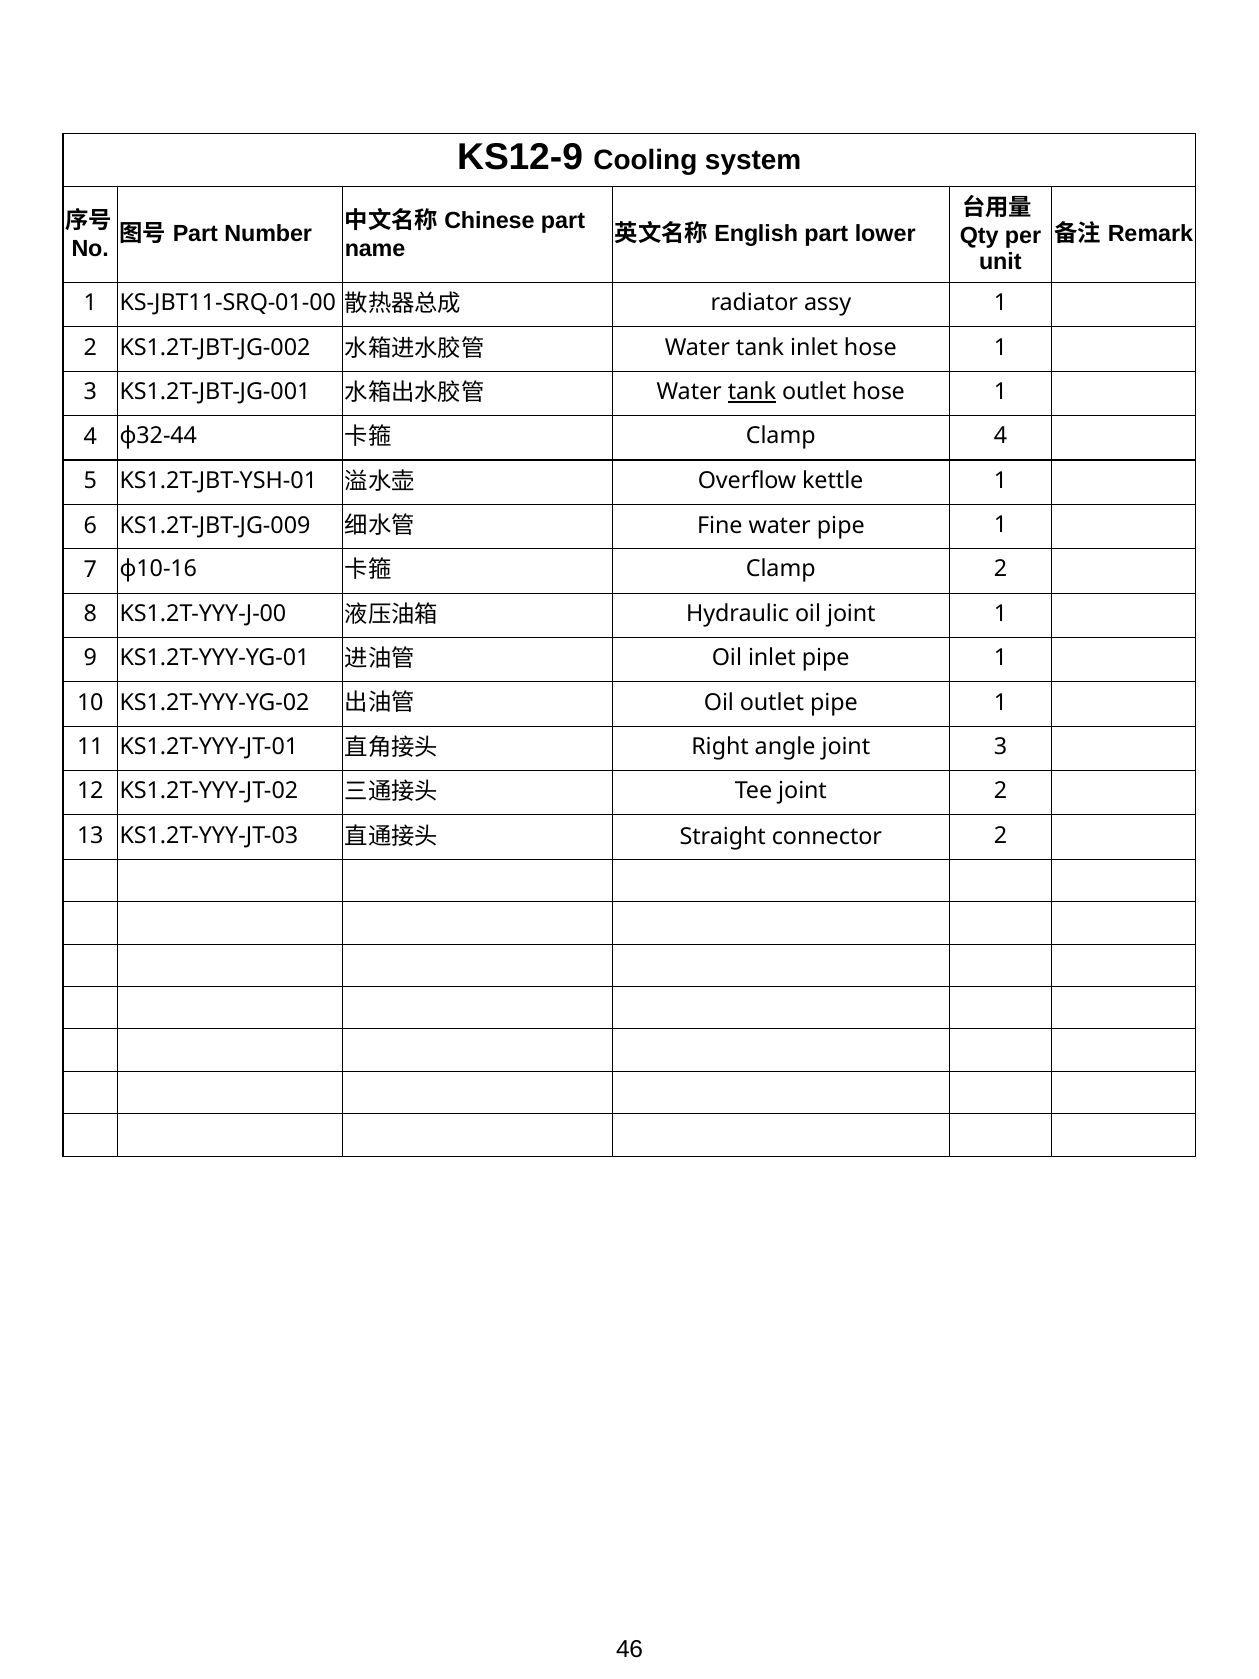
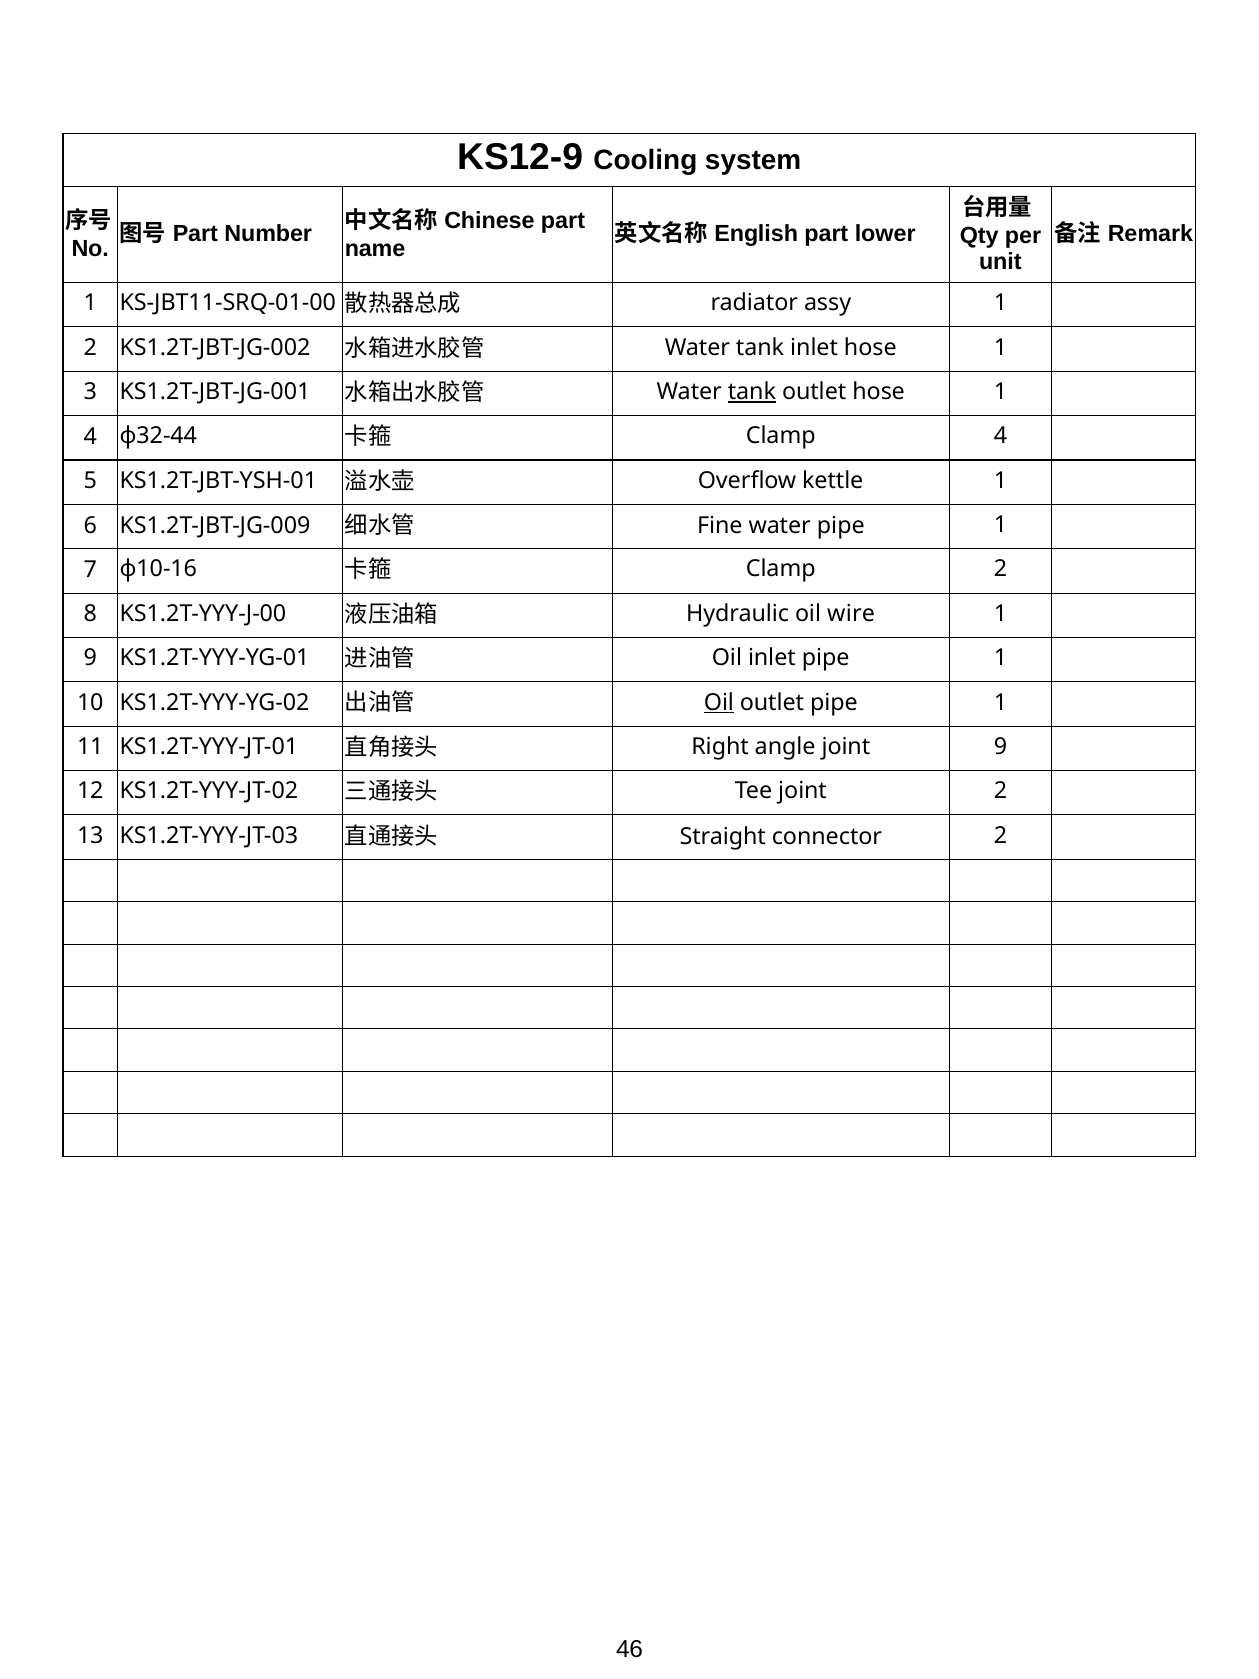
oil joint: joint -> wire
Oil at (719, 702) underline: none -> present
joint 3: 3 -> 9
